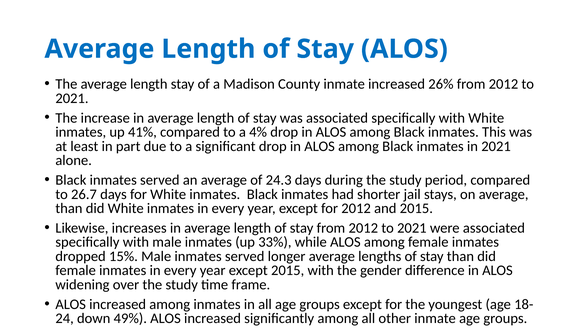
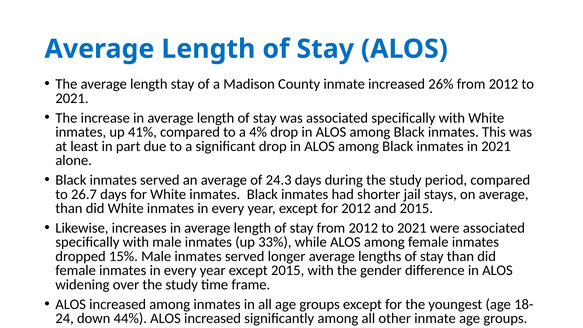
49%: 49% -> 44%
